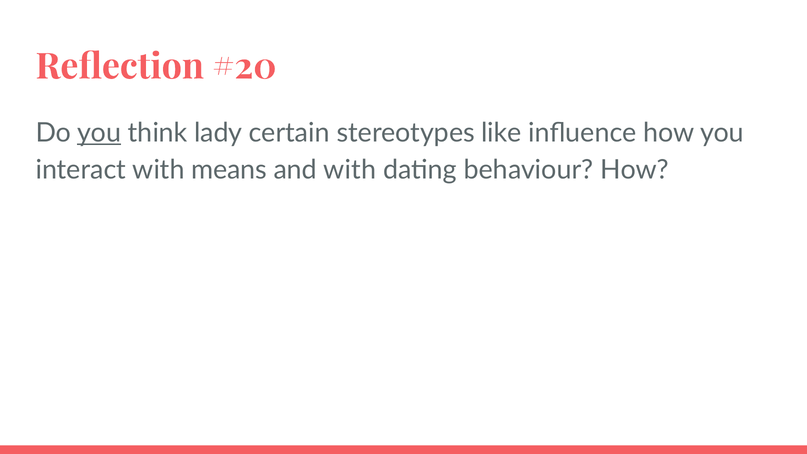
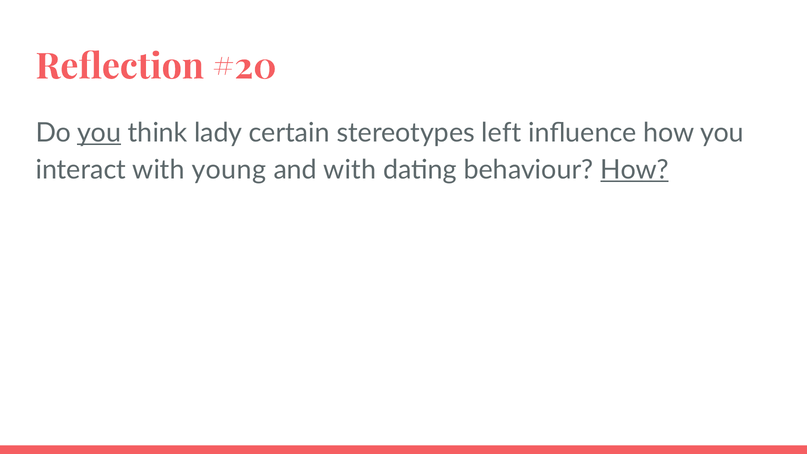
like: like -> left
means: means -> young
How at (635, 170) underline: none -> present
